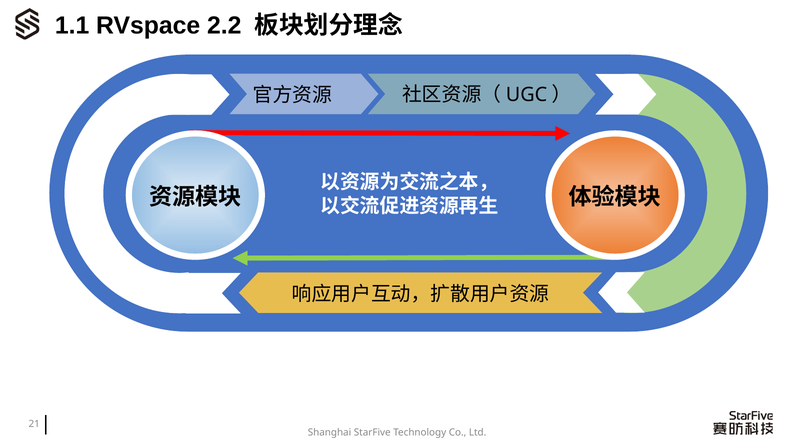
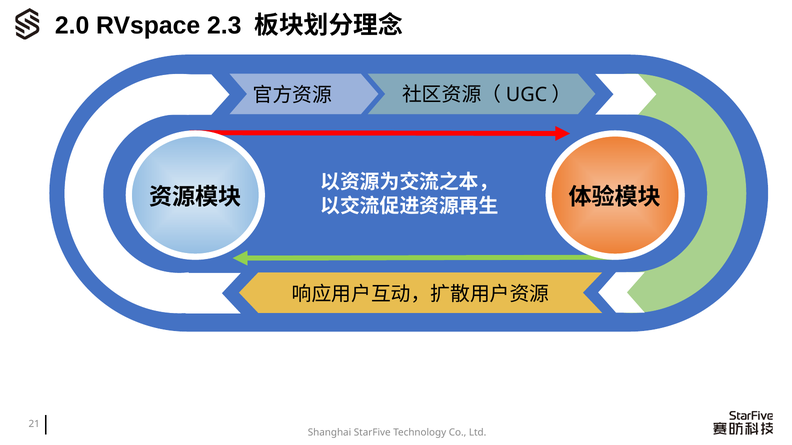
1.1: 1.1 -> 2.0
2.2: 2.2 -> 2.3
